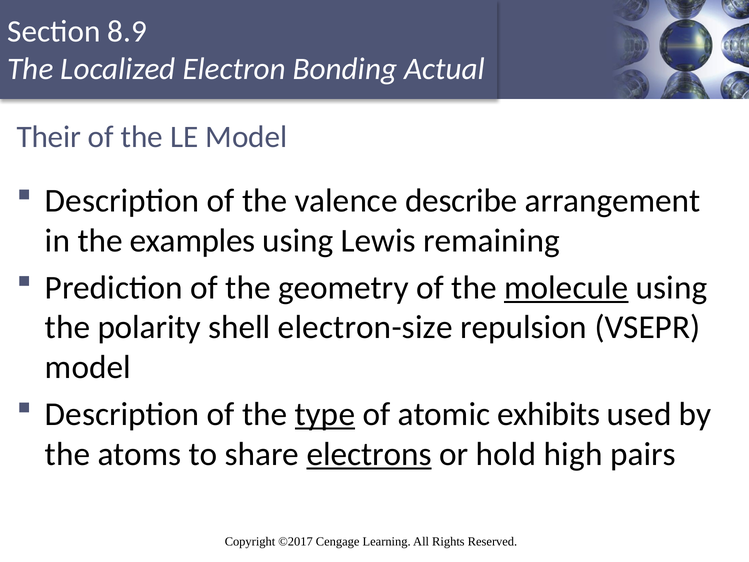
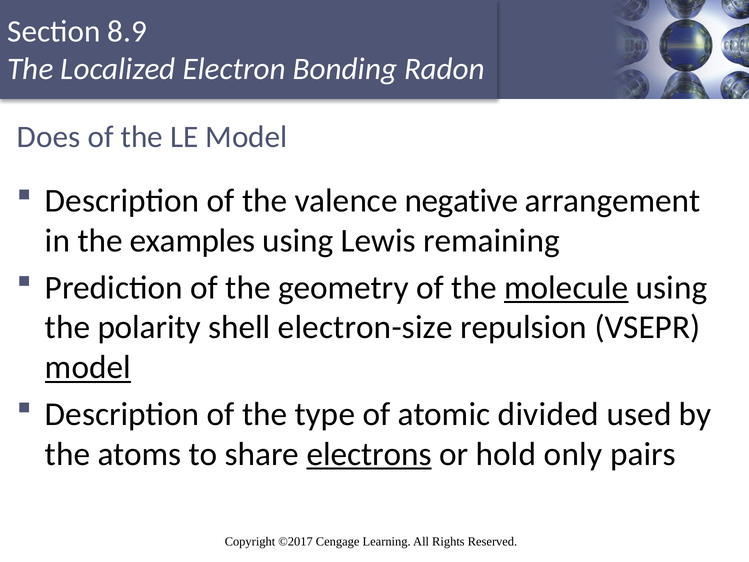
Actual: Actual -> Radon
Their: Their -> Does
describe: describe -> negative
model at (88, 367) underline: none -> present
type underline: present -> none
exhibits: exhibits -> divided
high: high -> only
